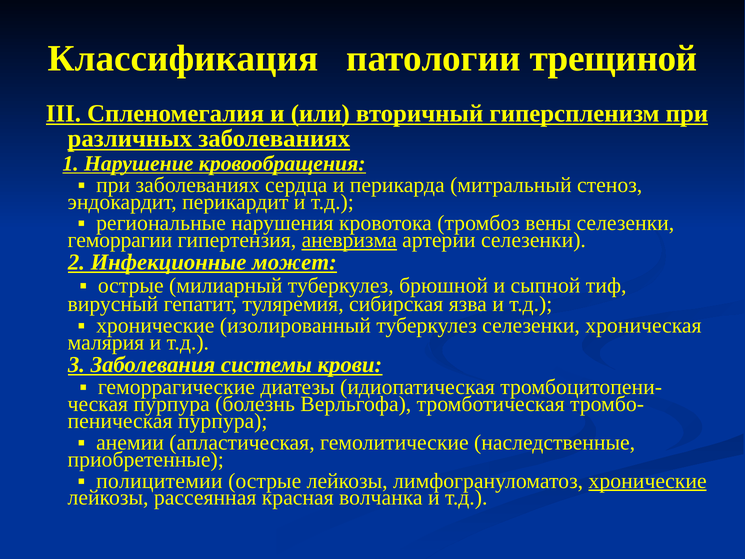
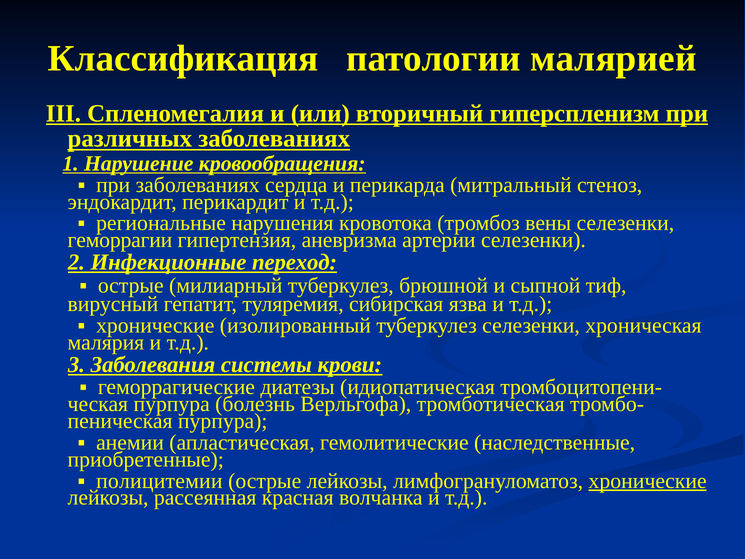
трещиной: трещиной -> малярией
аневризма underline: present -> none
может: может -> переход
